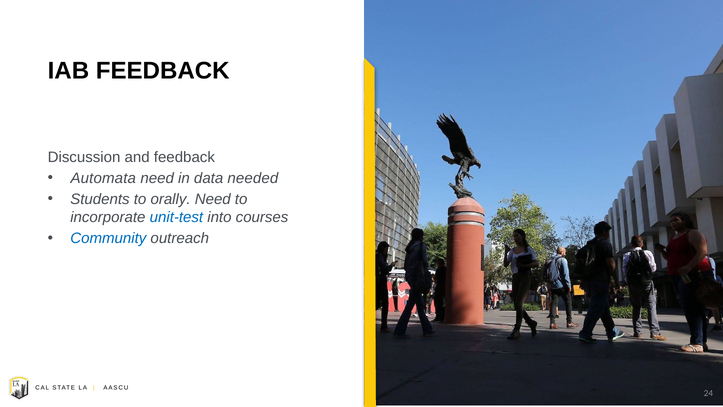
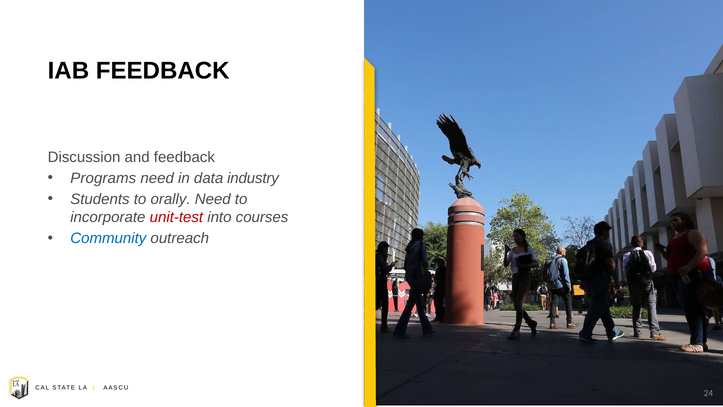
Automata: Automata -> Programs
needed: needed -> industry
unit-test colour: blue -> red
